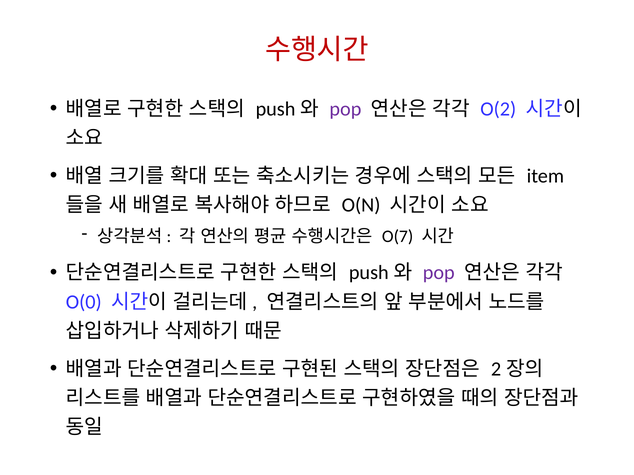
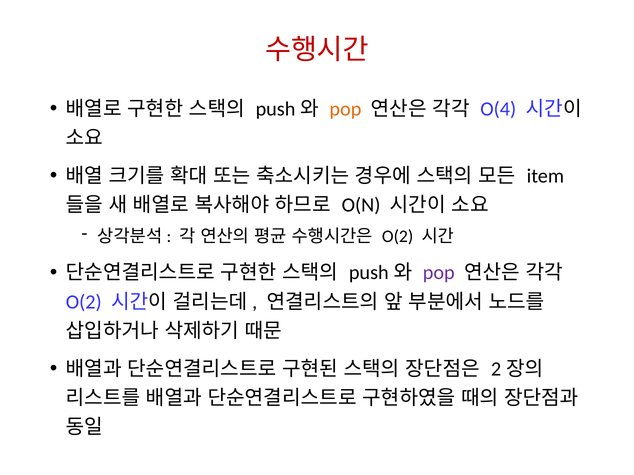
pop at (345, 109) colour: purple -> orange
O(2: O(2 -> O(4
O(7 at (398, 237): O(7 -> O(2
O(0 at (84, 302): O(0 -> O(2
